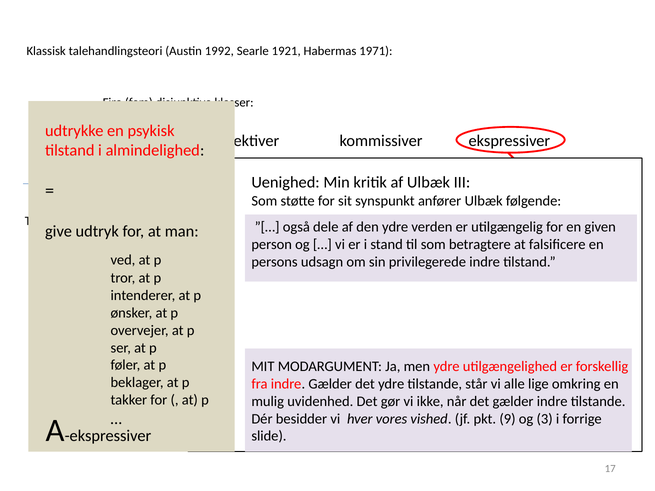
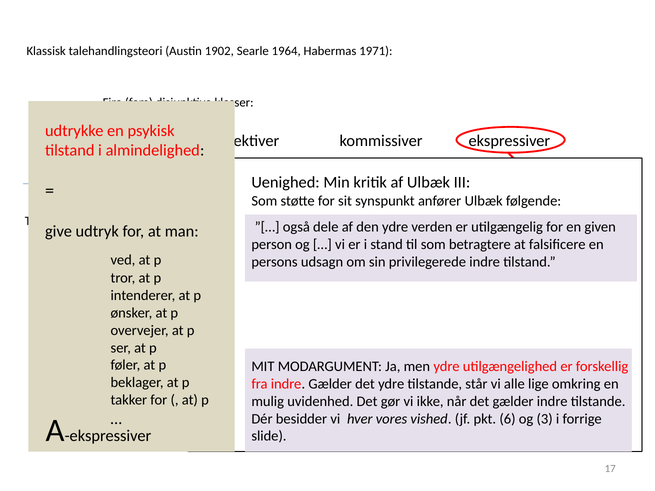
1992: 1992 -> 1902
1921: 1921 -> 1964
9: 9 -> 6
